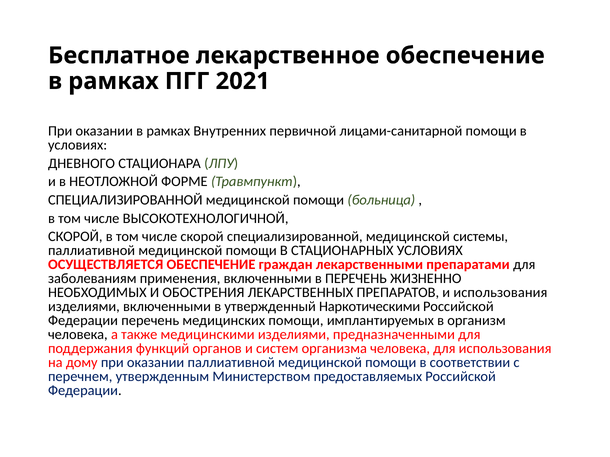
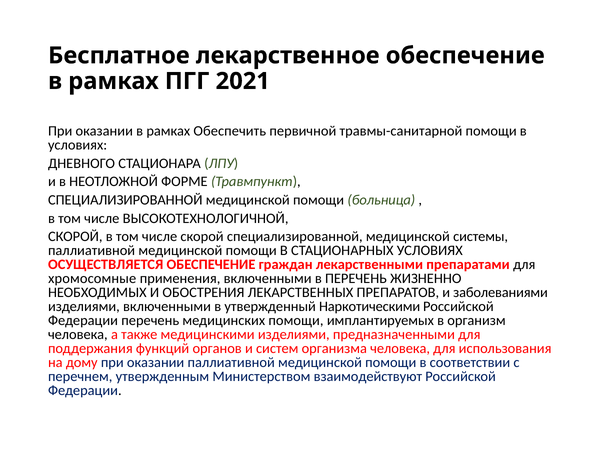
Внутренних: Внутренних -> Обеспечить
лицами-санитарной: лицами-санитарной -> травмы-санитарной
заболеваниям: заболеваниям -> хромосомные
и использования: использования -> заболеваниями
предоставляемых: предоставляемых -> взаимодействуют
